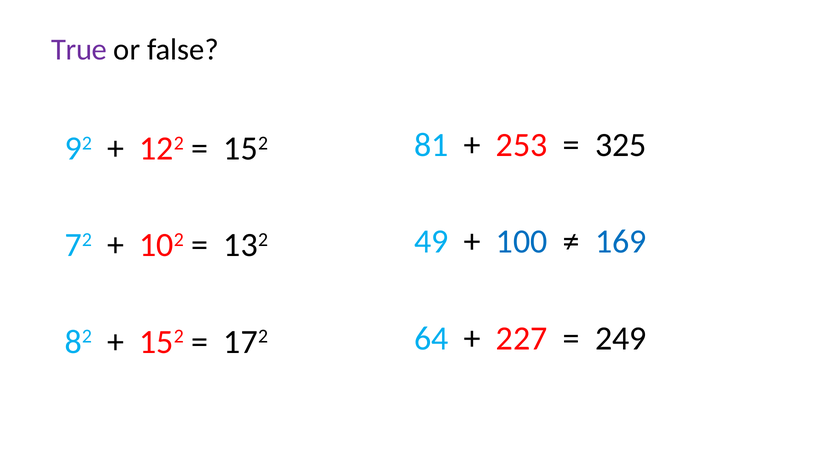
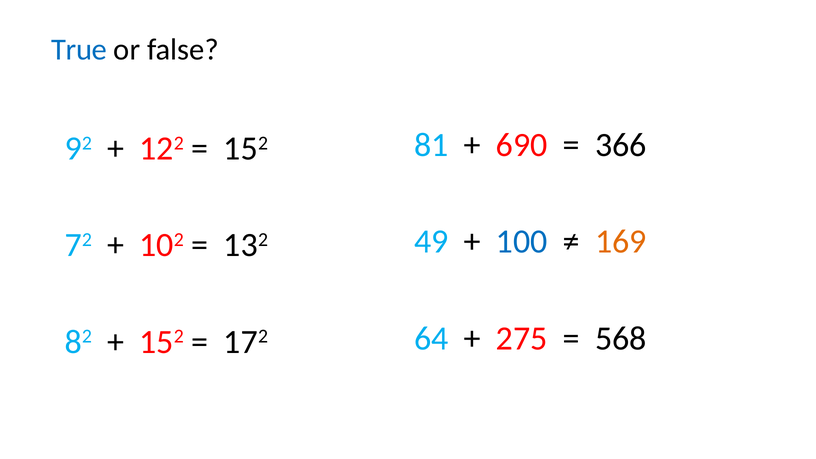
True colour: purple -> blue
253: 253 -> 690
325: 325 -> 366
169 colour: blue -> orange
227: 227 -> 275
249: 249 -> 568
